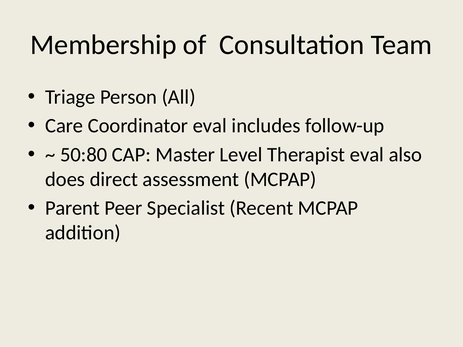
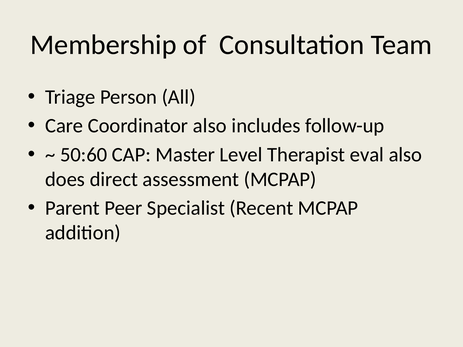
Coordinator eval: eval -> also
50:80: 50:80 -> 50:60
